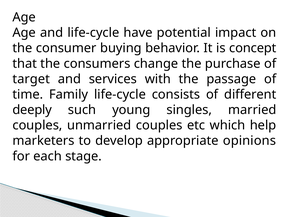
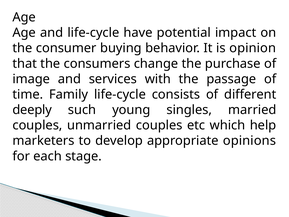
concept: concept -> opinion
target: target -> image
